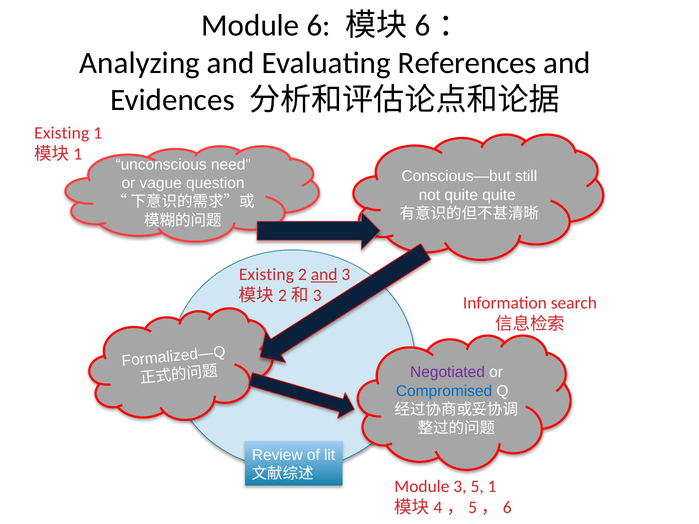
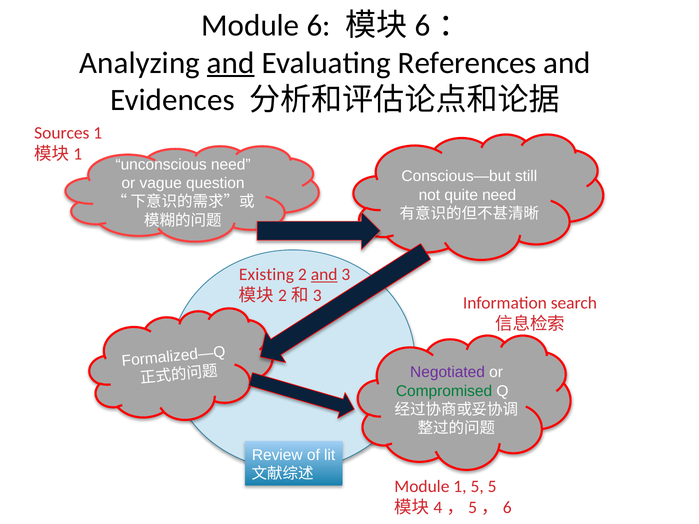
and at (231, 63) underline: none -> present
Existing at (62, 133): Existing -> Sources
quite quite: quite -> need
Compromised colour: blue -> green
Module 3: 3 -> 1
5 1: 1 -> 5
